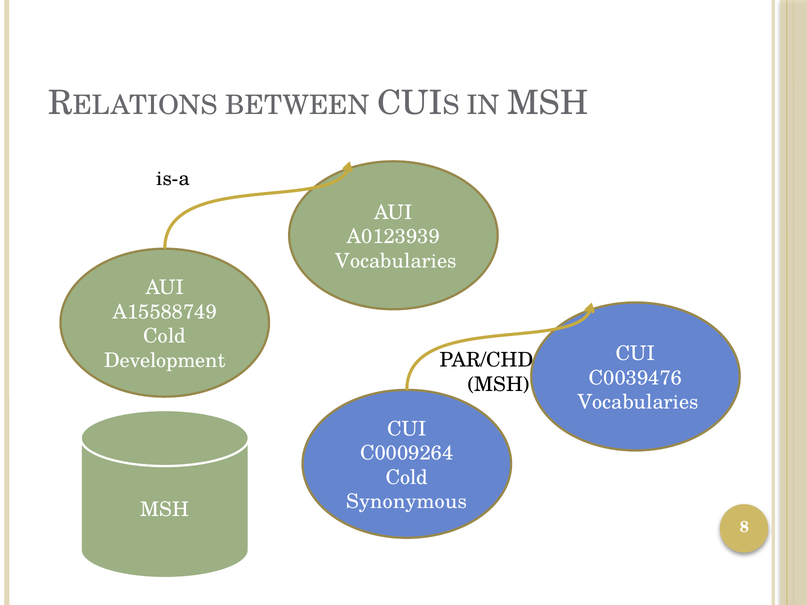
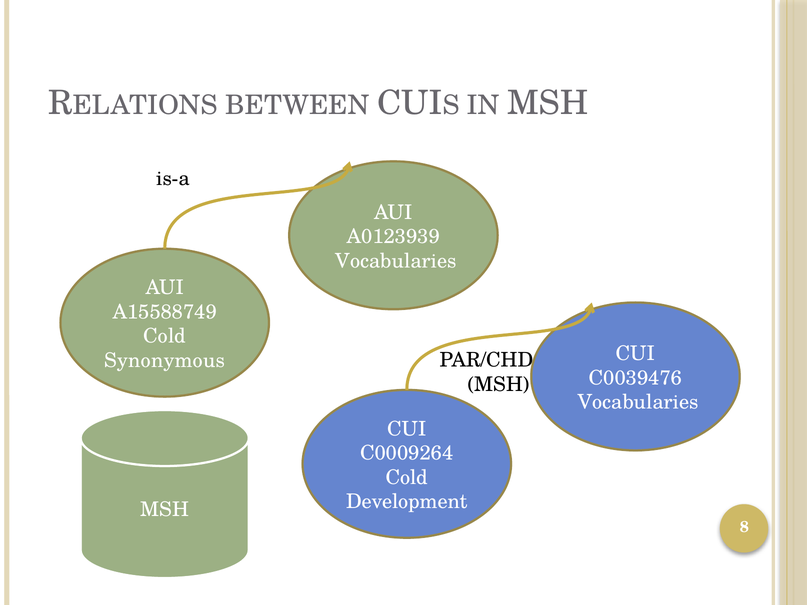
Development: Development -> Synonymous
Synonymous: Synonymous -> Development
